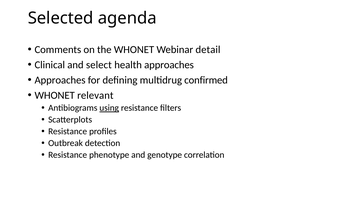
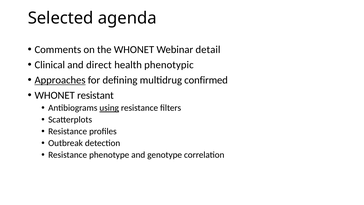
select: select -> direct
health approaches: approaches -> phenotypic
Approaches at (60, 80) underline: none -> present
relevant: relevant -> resistant
